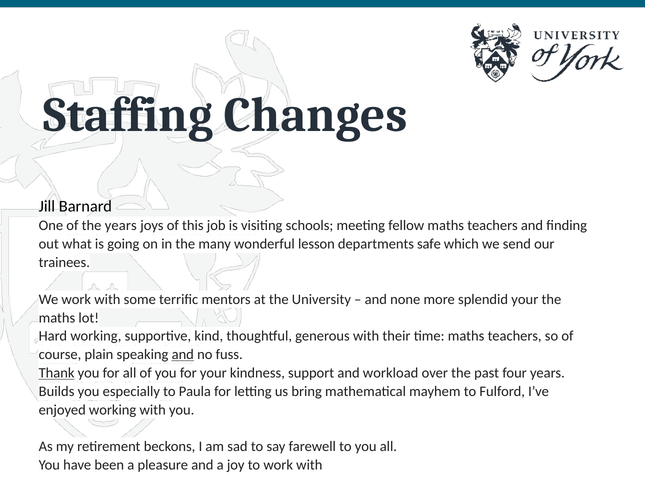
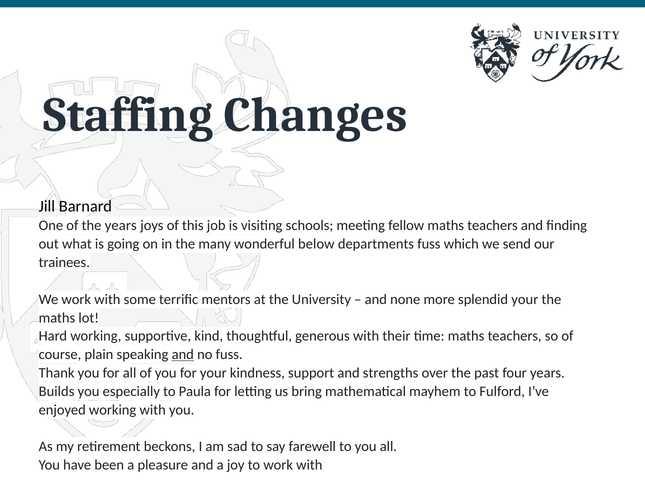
lesson: lesson -> below
departments safe: safe -> fuss
Thank underline: present -> none
workload: workload -> strengths
